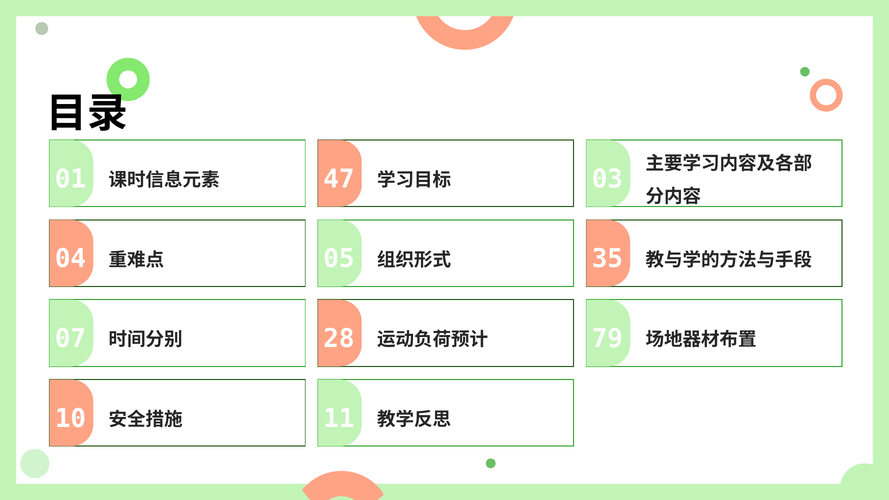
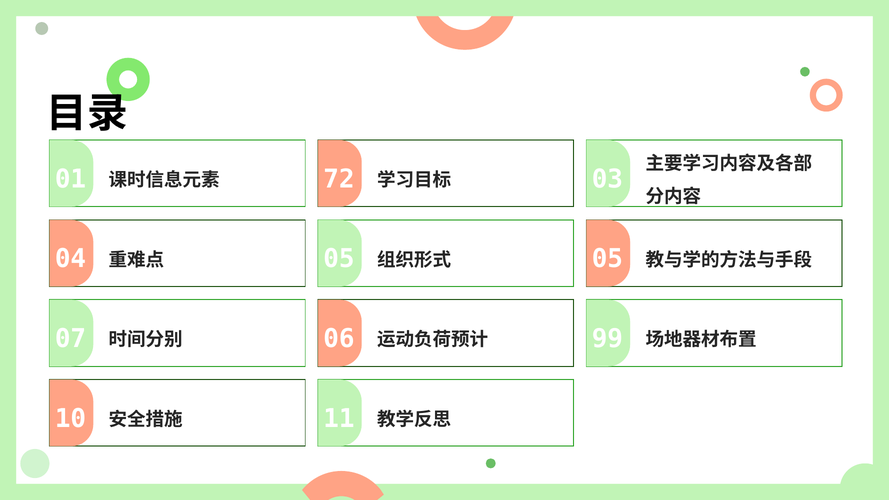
47: 47 -> 72
35 at (607, 259): 35 -> 05
28: 28 -> 06
79: 79 -> 99
